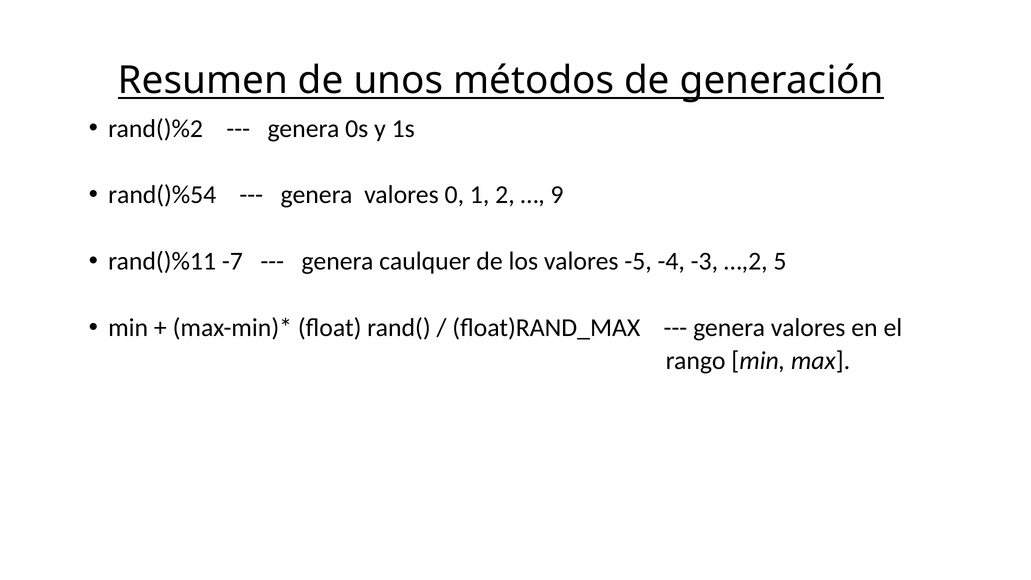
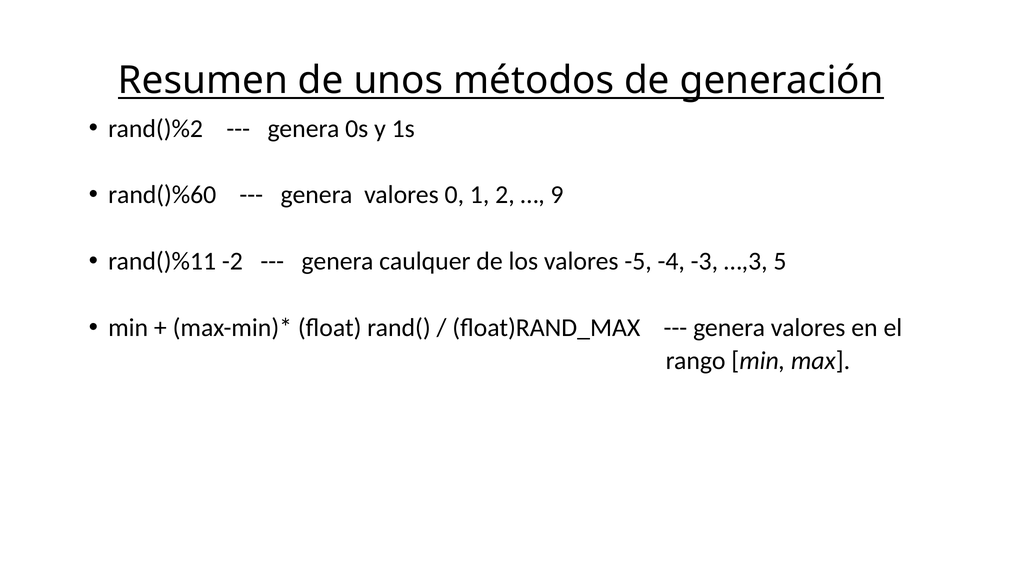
rand()%54: rand()%54 -> rand()%60
-7: -7 -> -2
…,2: …,2 -> …,3
